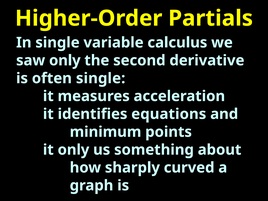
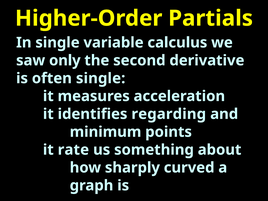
equations: equations -> regarding
it only: only -> rate
